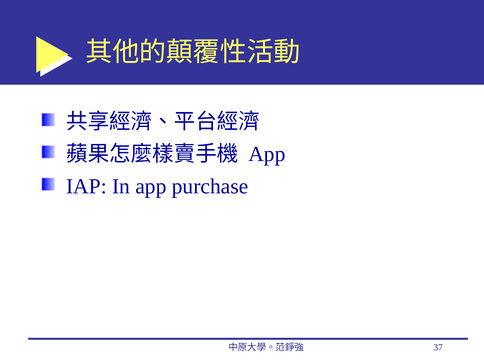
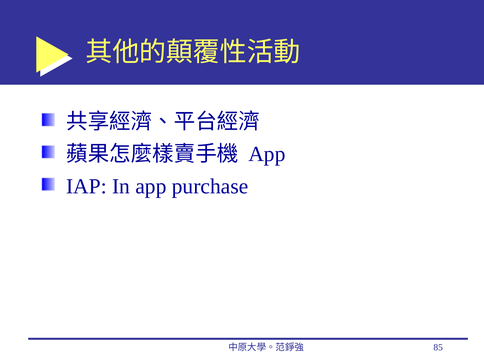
37: 37 -> 85
